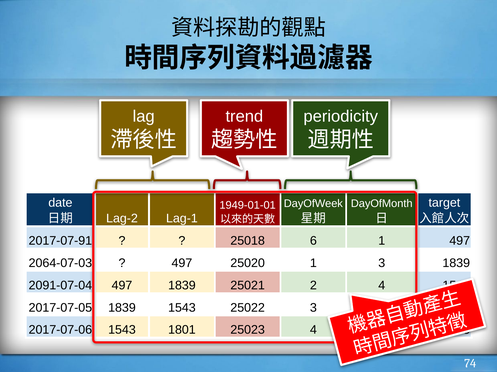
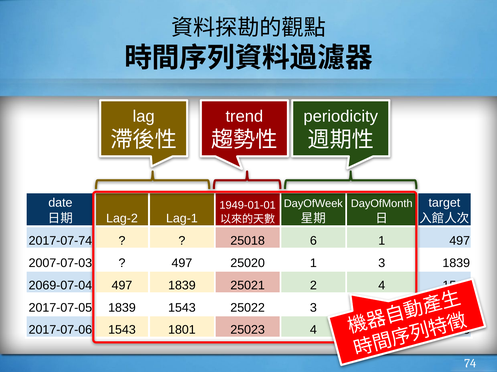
2017-07-91: 2017-07-91 -> 2017-07-74
2064-07-03: 2064-07-03 -> 2007-07-03
2091-07-04: 2091-07-04 -> 2069-07-04
